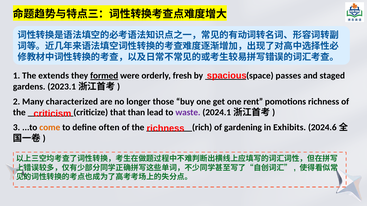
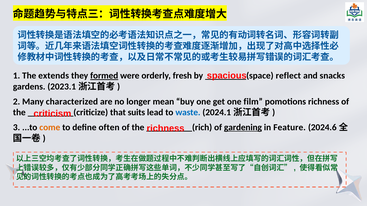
passes: passes -> reflect
staged: staged -> snacks
those: those -> mean
rent: rent -> film
than: than -> suits
waste colour: purple -> blue
gardening underline: none -> present
Exhibits: Exhibits -> Feature
